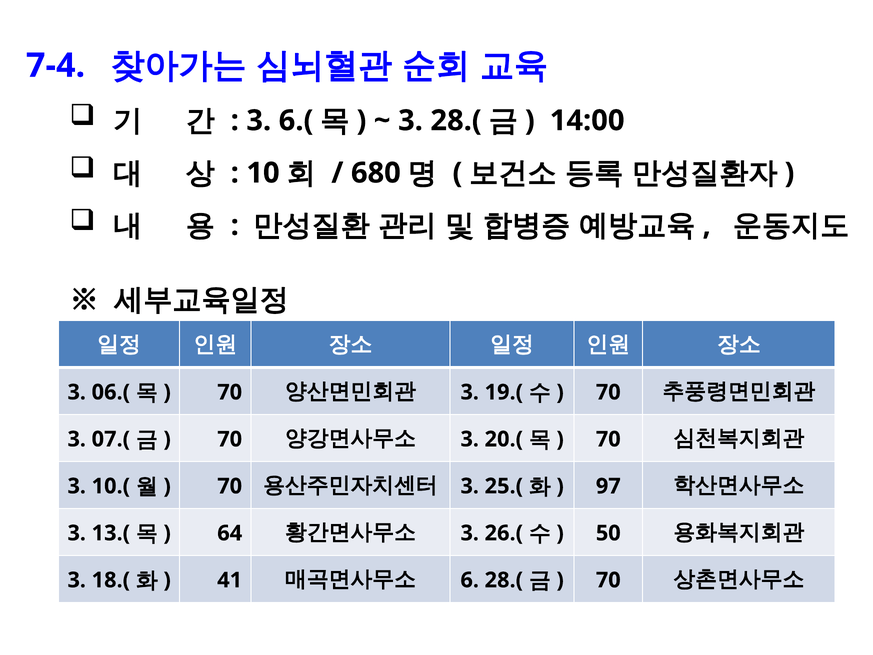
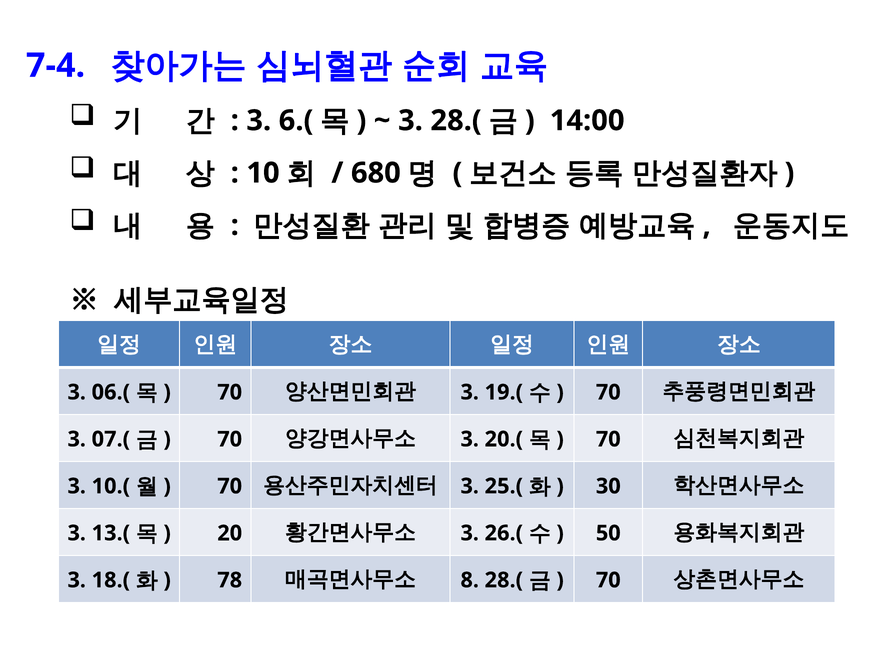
97: 97 -> 30
64: 64 -> 20
41: 41 -> 78
6: 6 -> 8
